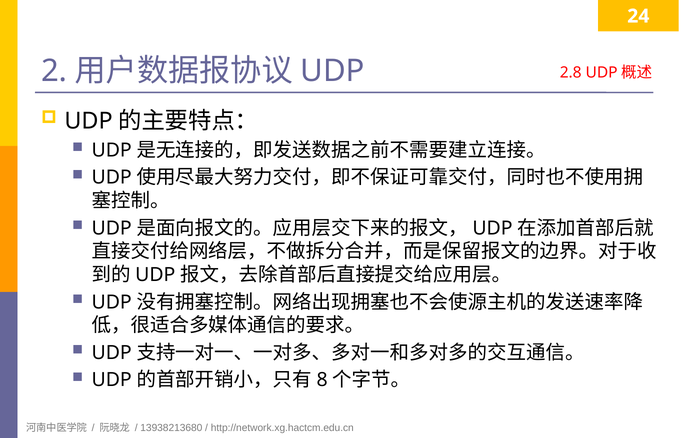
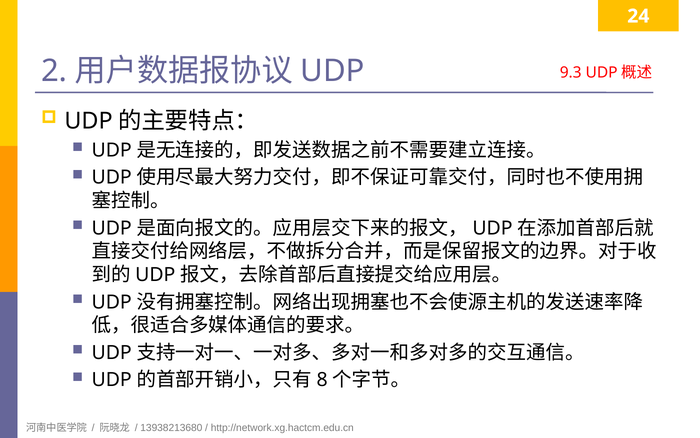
2.8: 2.8 -> 9.3
